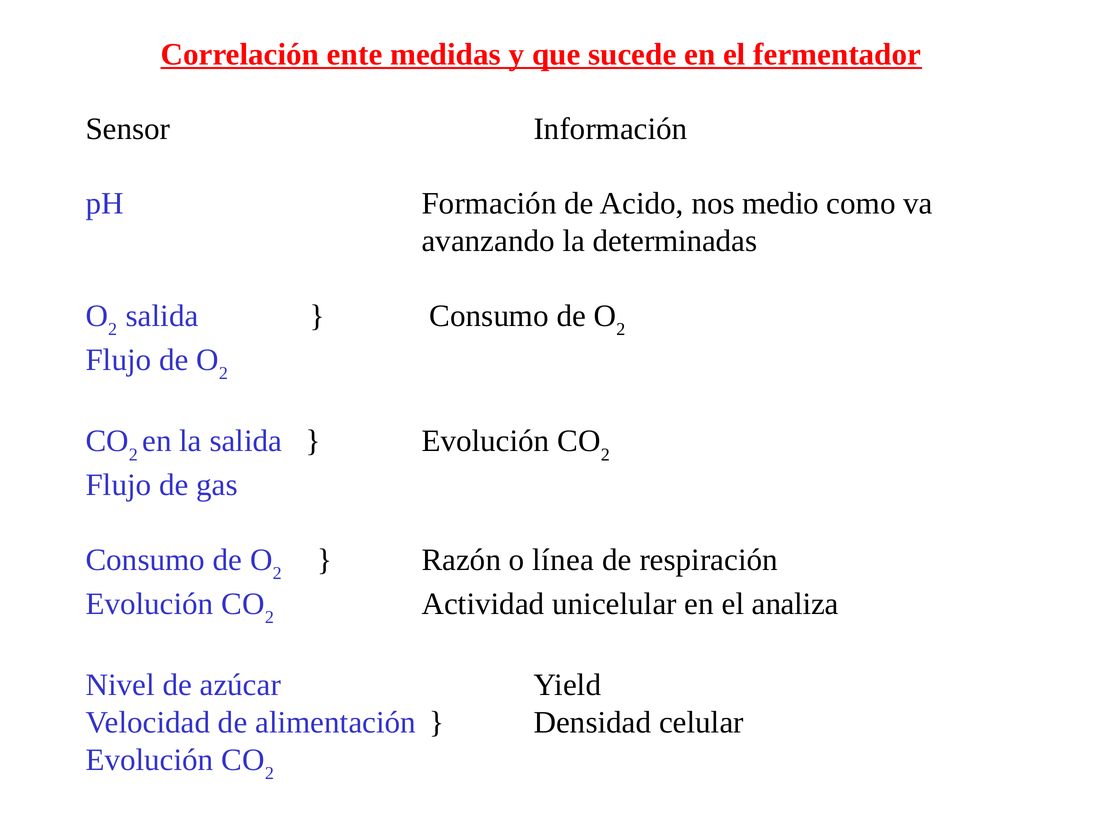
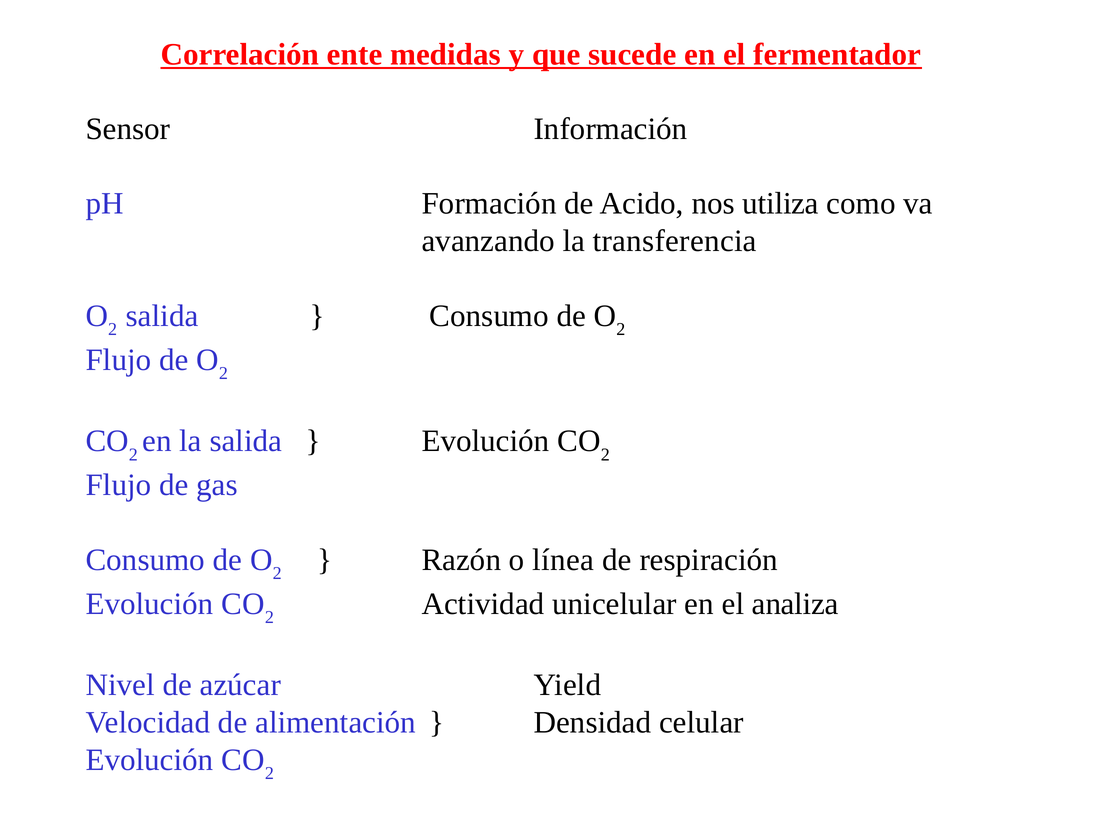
medio: medio -> utiliza
determinadas: determinadas -> transferencia
